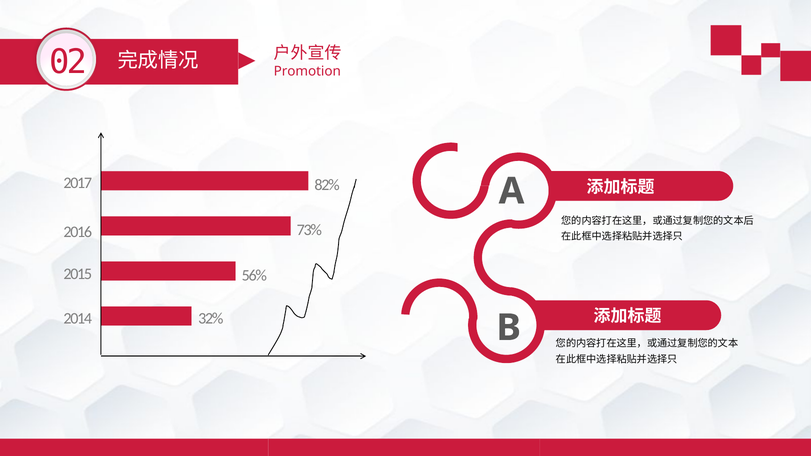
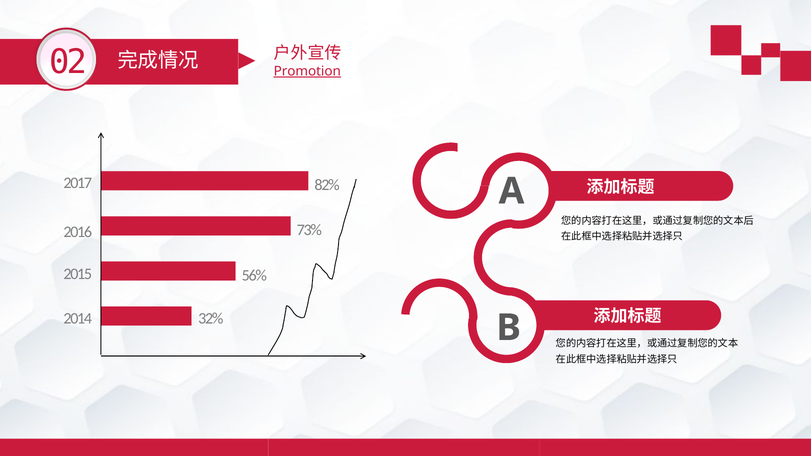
Promotion underline: none -> present
